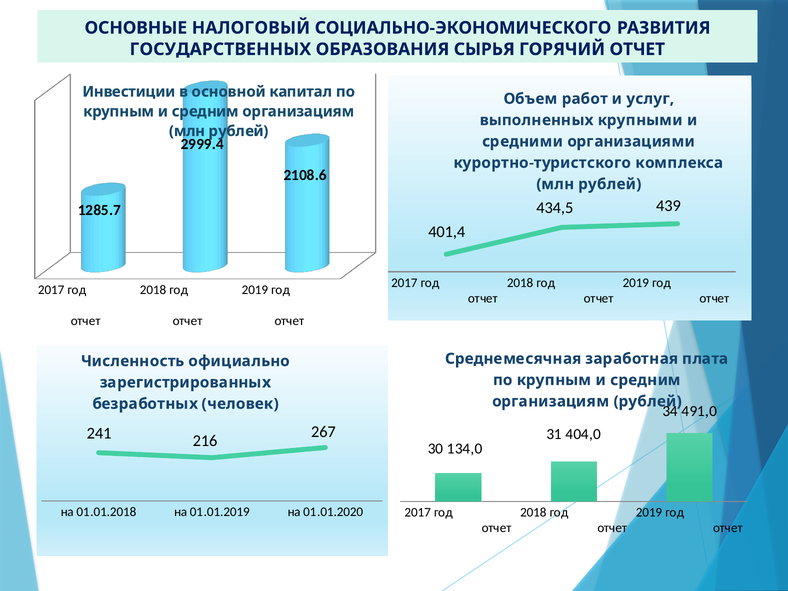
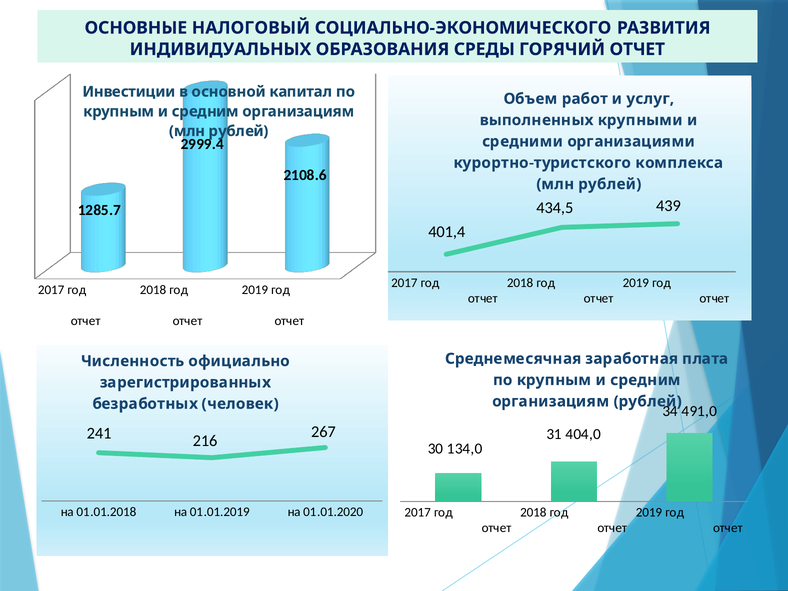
ГОСУДАРСТВЕННЫХ: ГОСУДАРСТВЕННЫХ -> ИНДИВИДУАЛЬНЫХ
СЫРЬЯ: СЫРЬЯ -> СРЕДЫ
